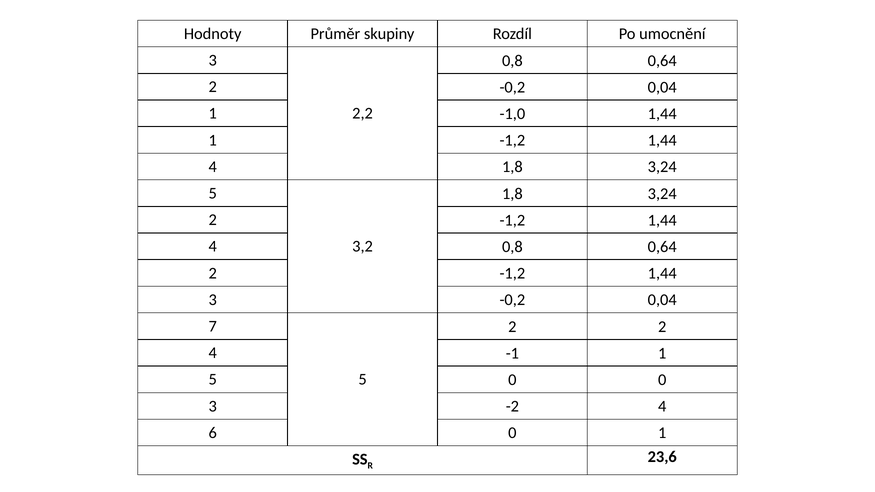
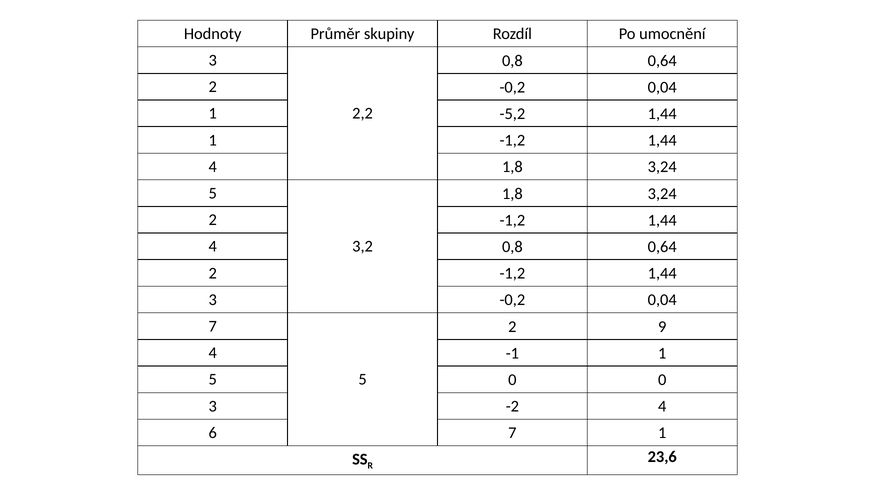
-1,0: -1,0 -> -5,2
2 2: 2 -> 9
6 0: 0 -> 7
